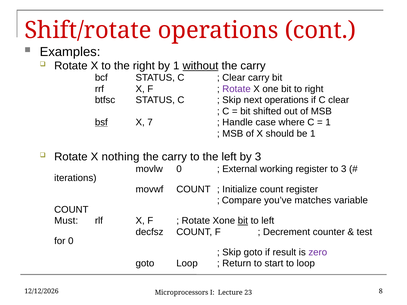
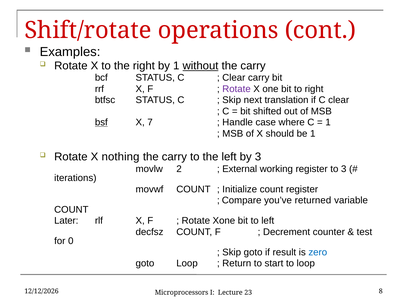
next operations: operations -> translation
movlw 0: 0 -> 2
matches: matches -> returned
Must: Must -> Later
bit at (243, 221) underline: present -> none
zero colour: purple -> blue
